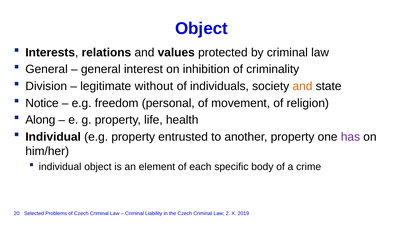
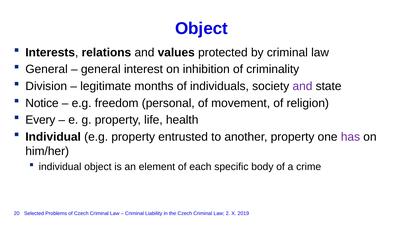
without: without -> months
and at (302, 86) colour: orange -> purple
Along: Along -> Every
